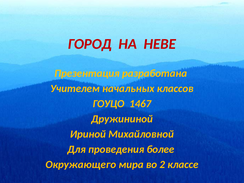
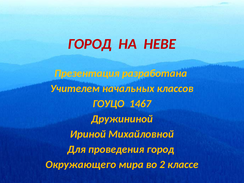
проведения более: более -> город
